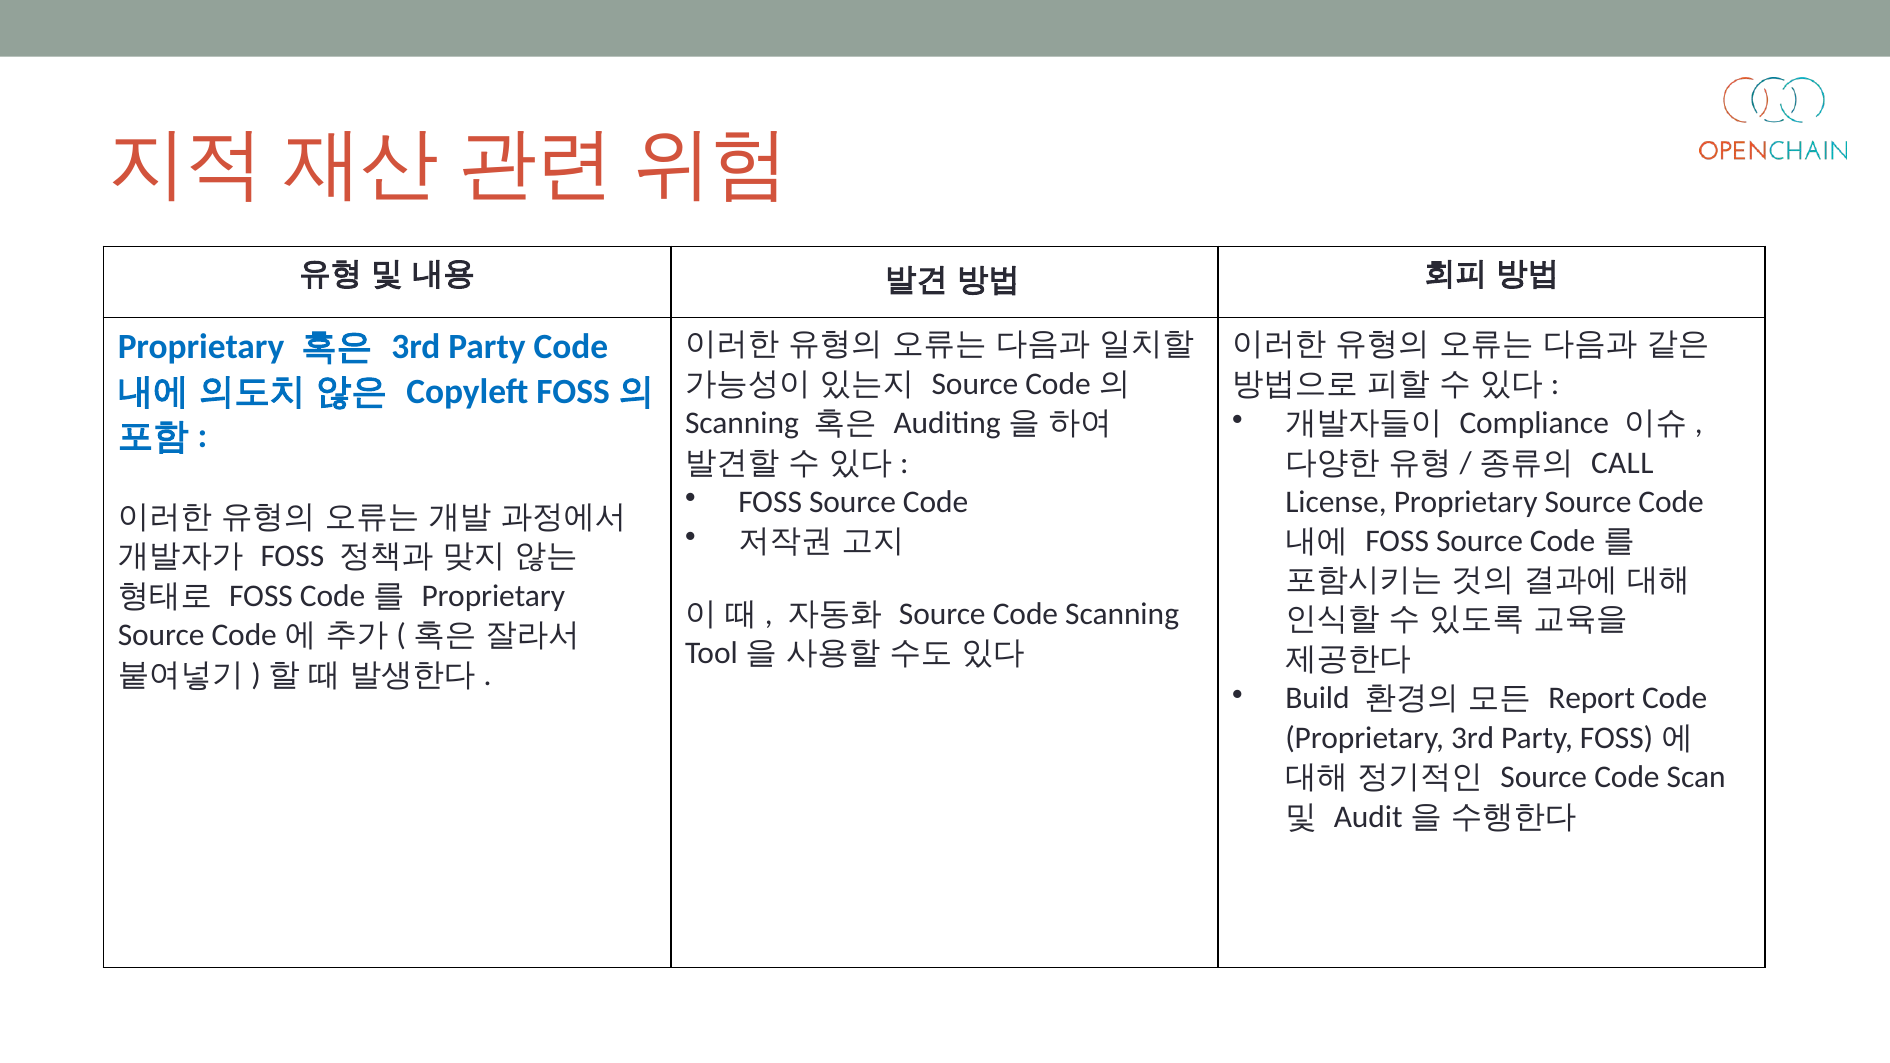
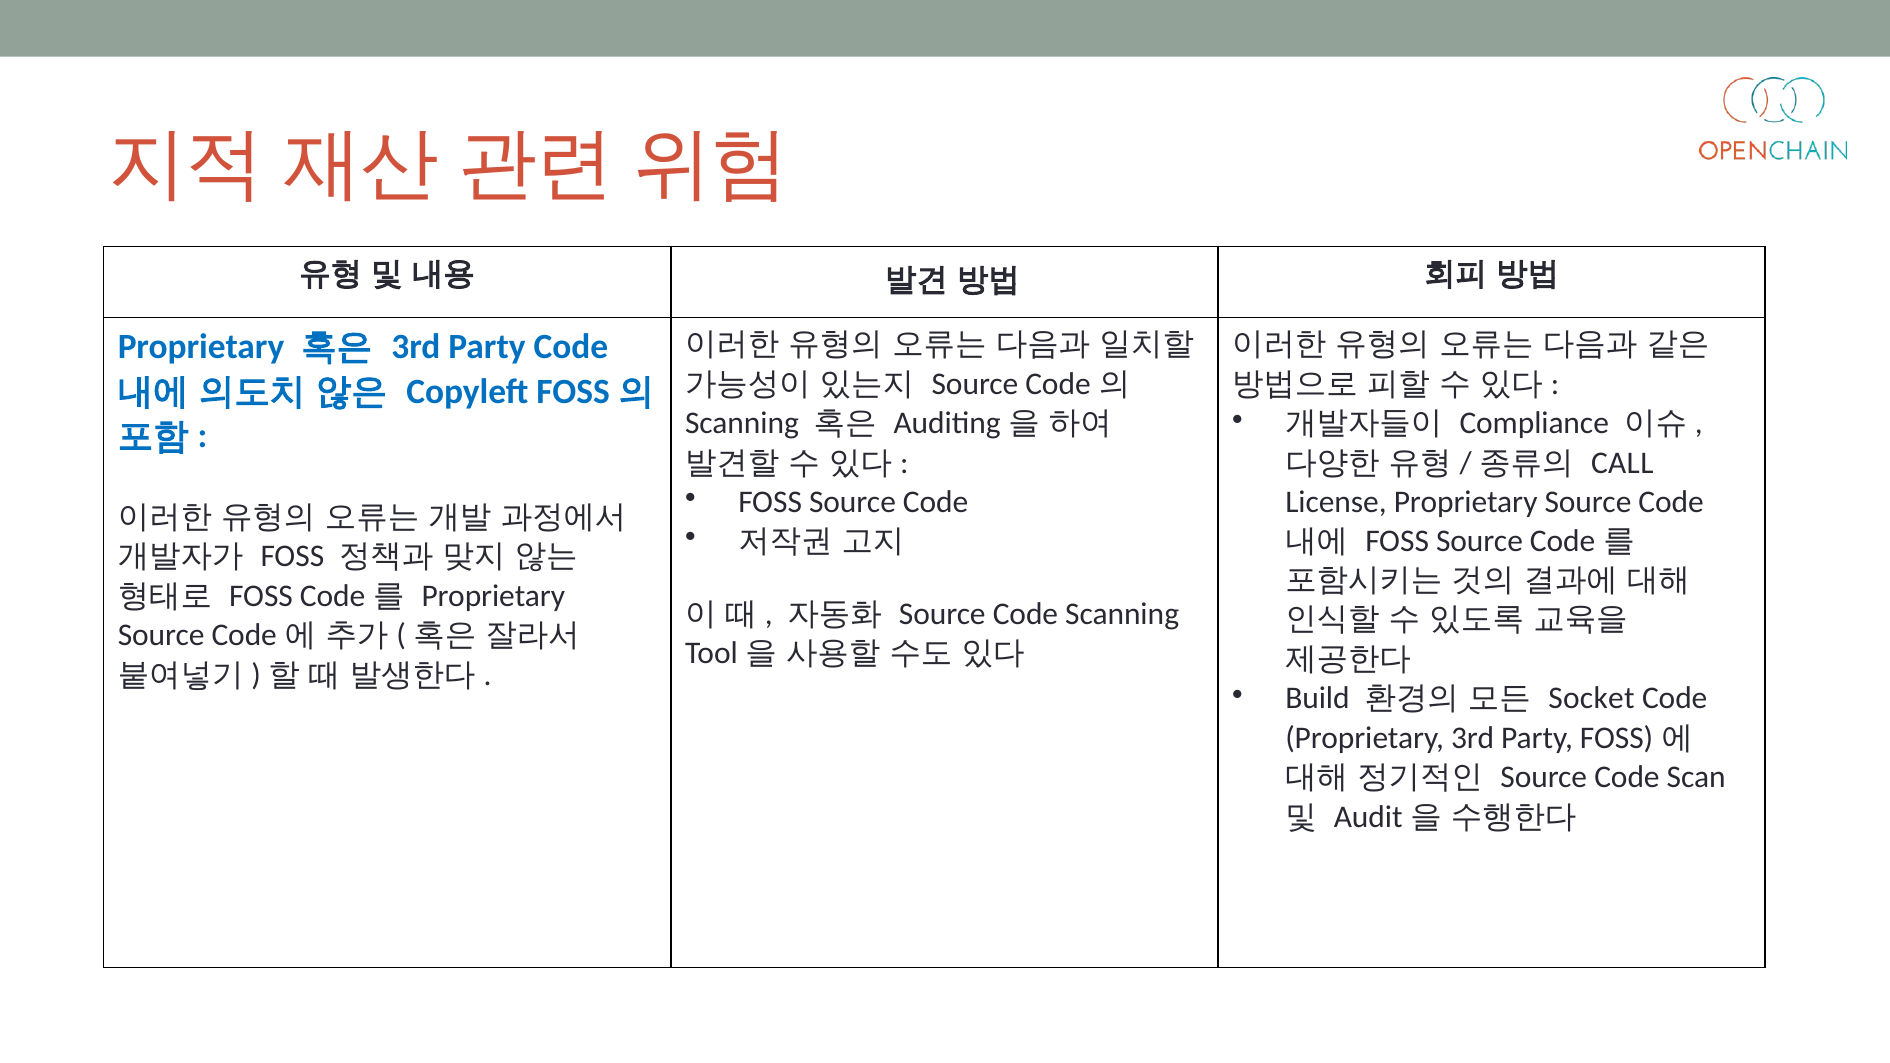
Report: Report -> Socket
